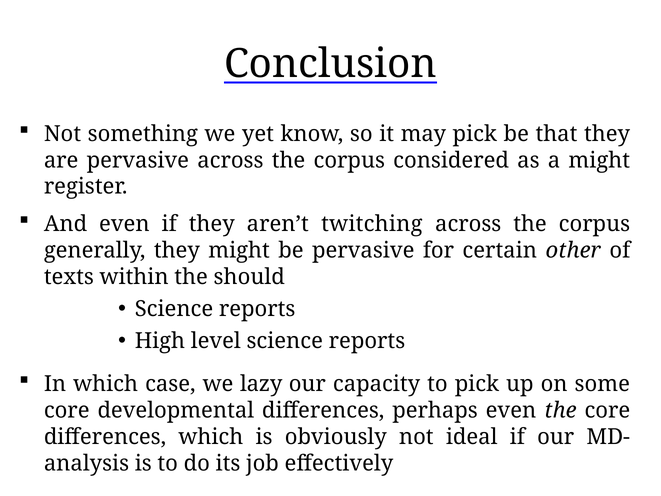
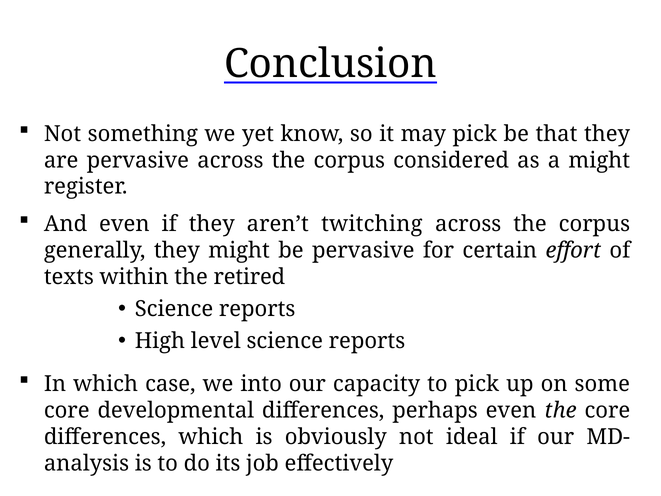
other: other -> effort
should: should -> retired
lazy: lazy -> into
